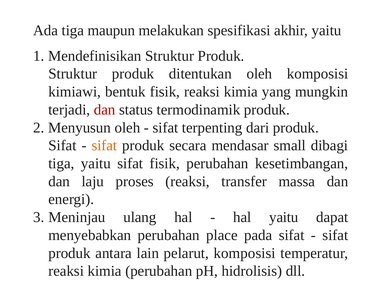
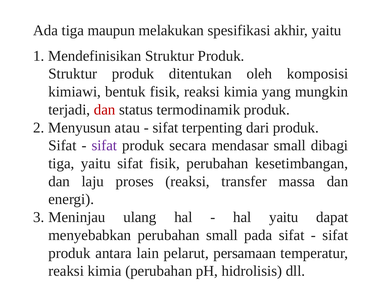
Menyusun oleh: oleh -> atau
sifat at (104, 146) colour: orange -> purple
perubahan place: place -> small
pelarut komposisi: komposisi -> persamaan
